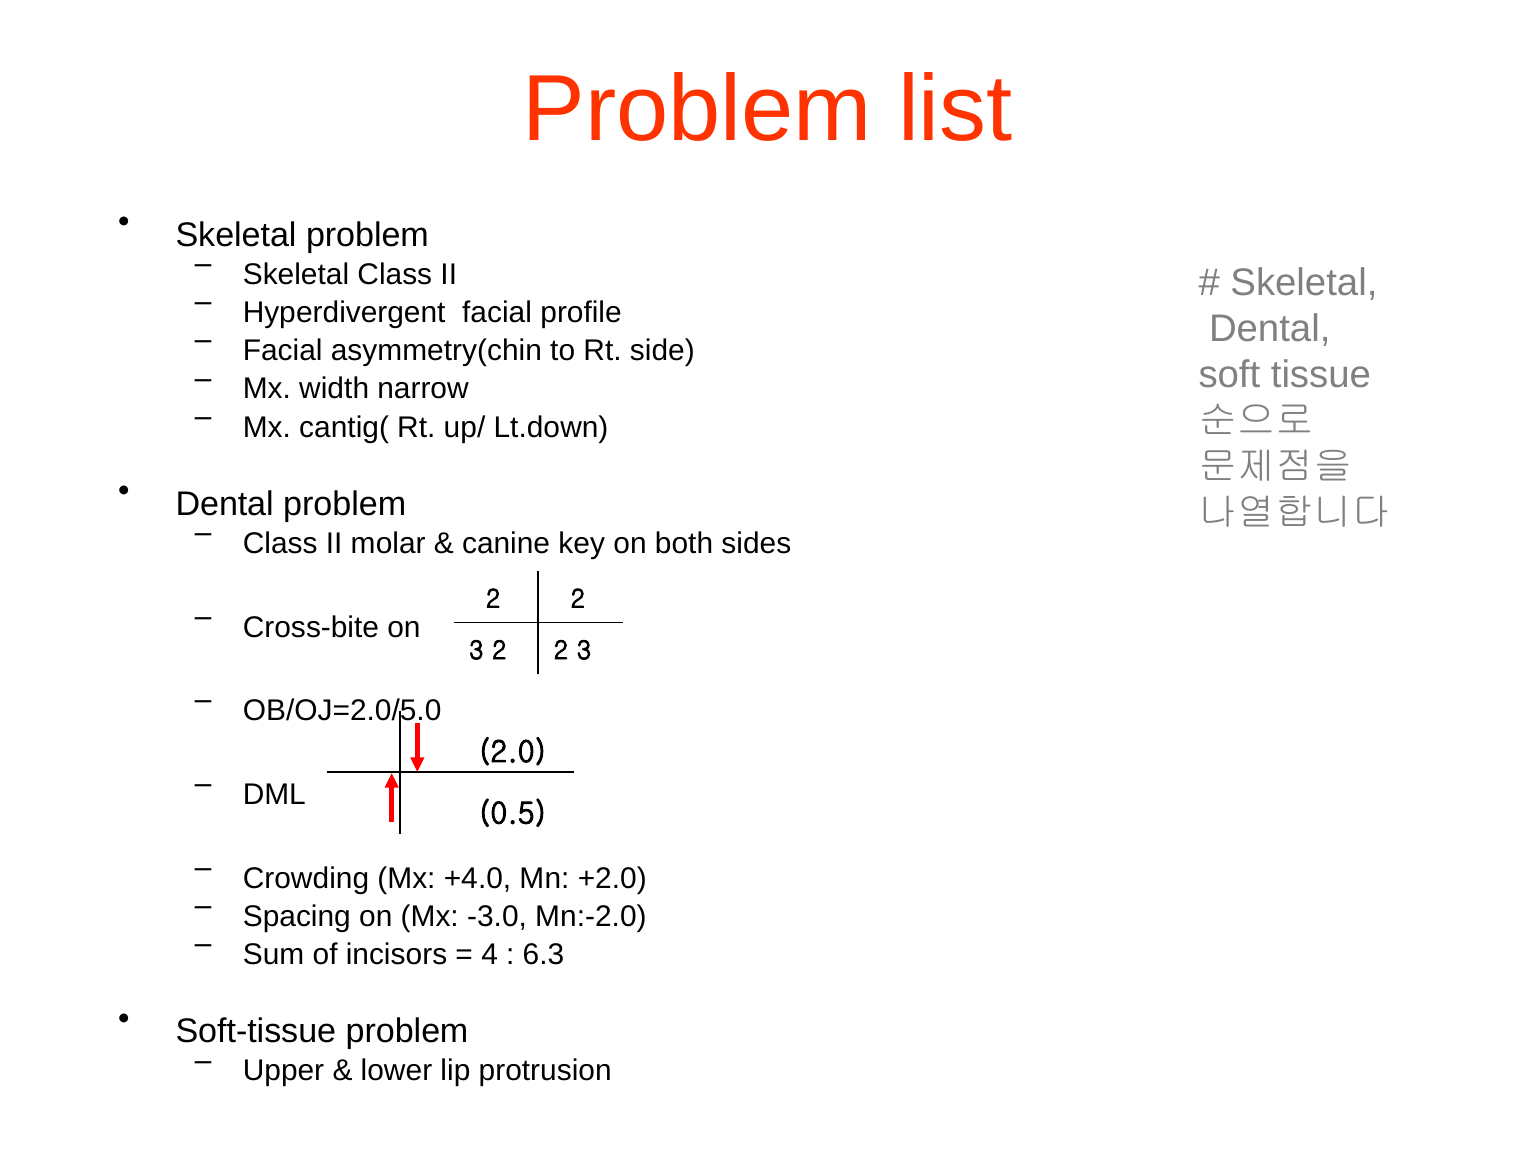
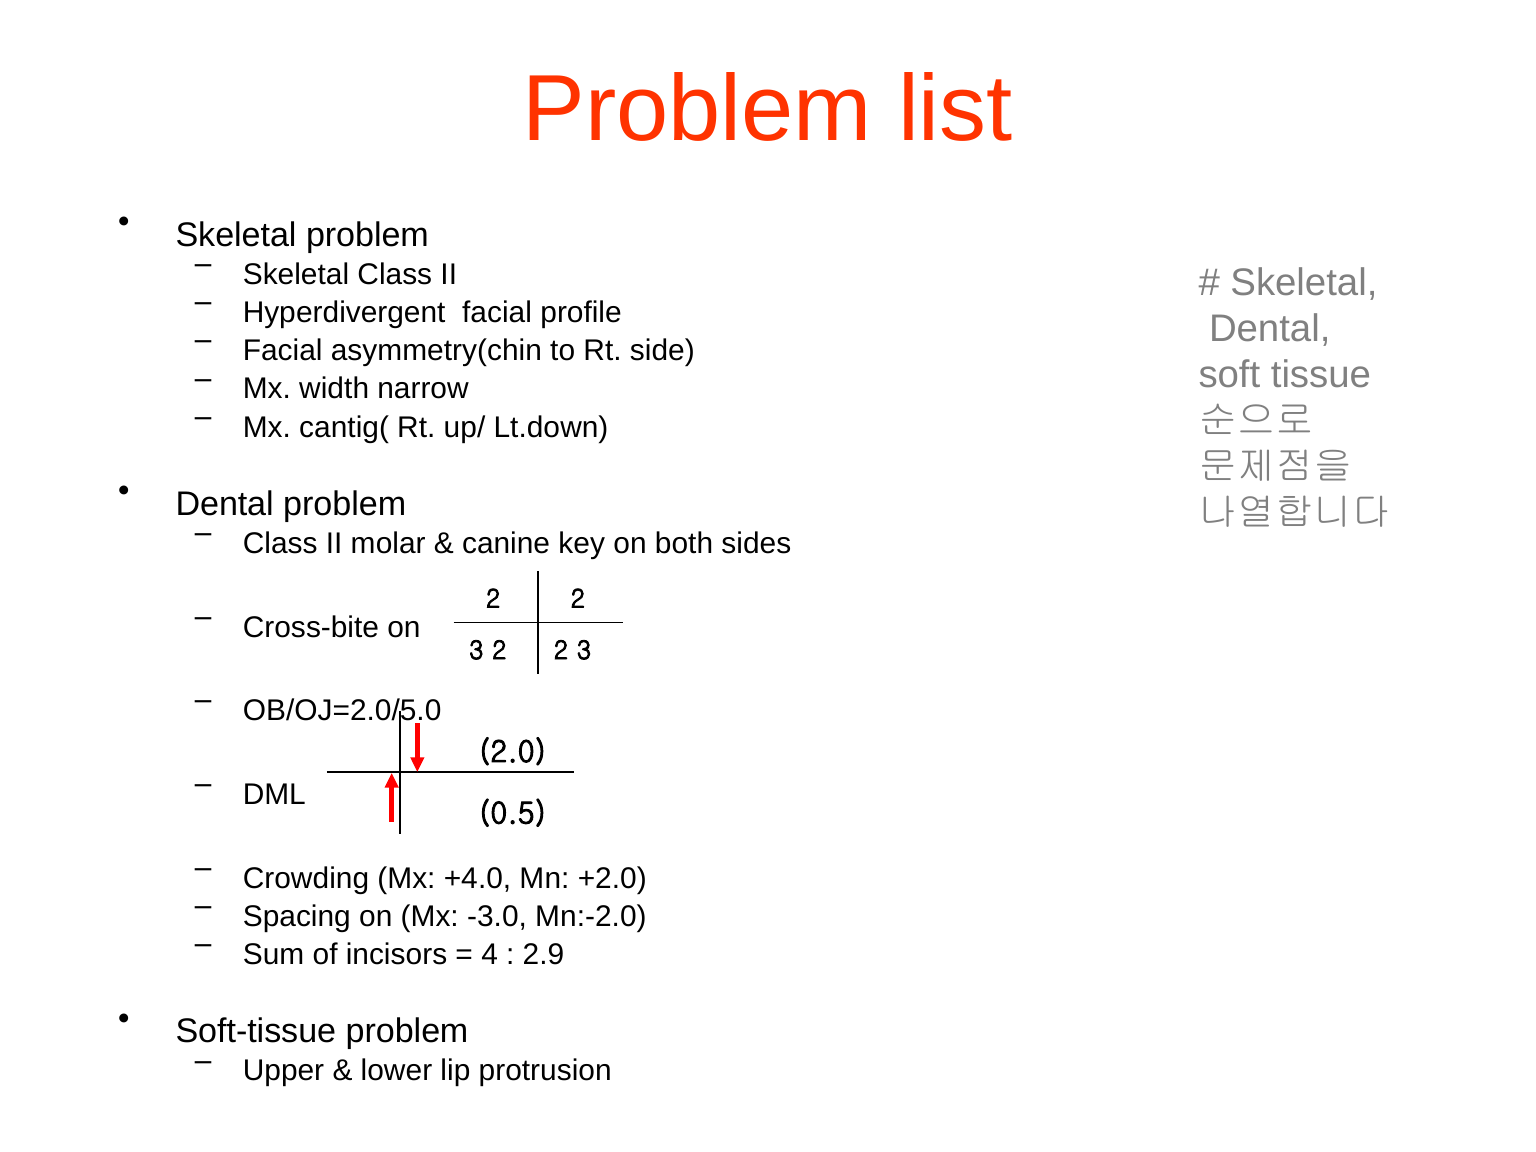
6.3: 6.3 -> 2.9
